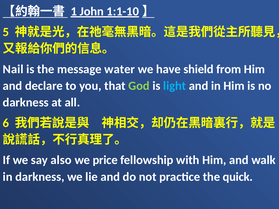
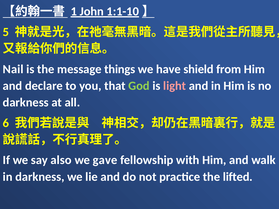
water: water -> things
light colour: light blue -> pink
price: price -> gave
quick: quick -> lifted
